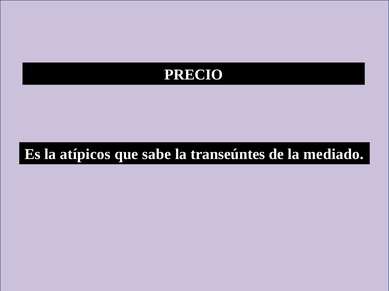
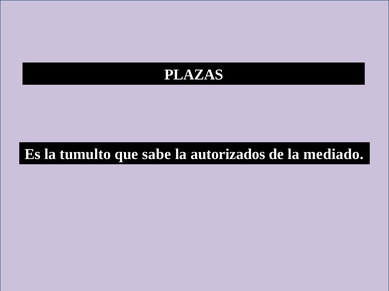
PRECIO: PRECIO -> PLAZAS
atípicos: atípicos -> tumulto
transeúntes: transeúntes -> autorizados
